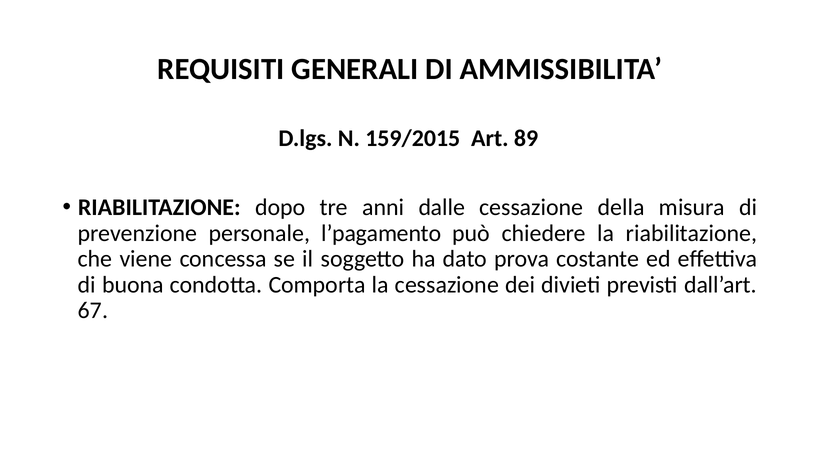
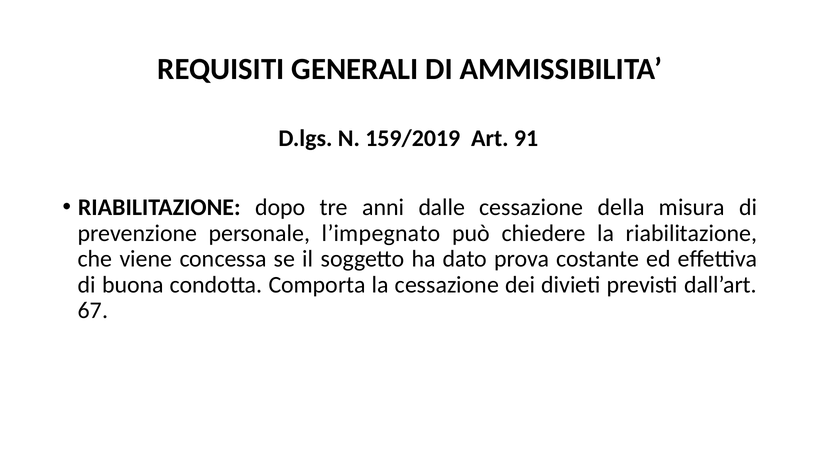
159/2015: 159/2015 -> 159/2019
89: 89 -> 91
l’pagamento: l’pagamento -> l’impegnato
